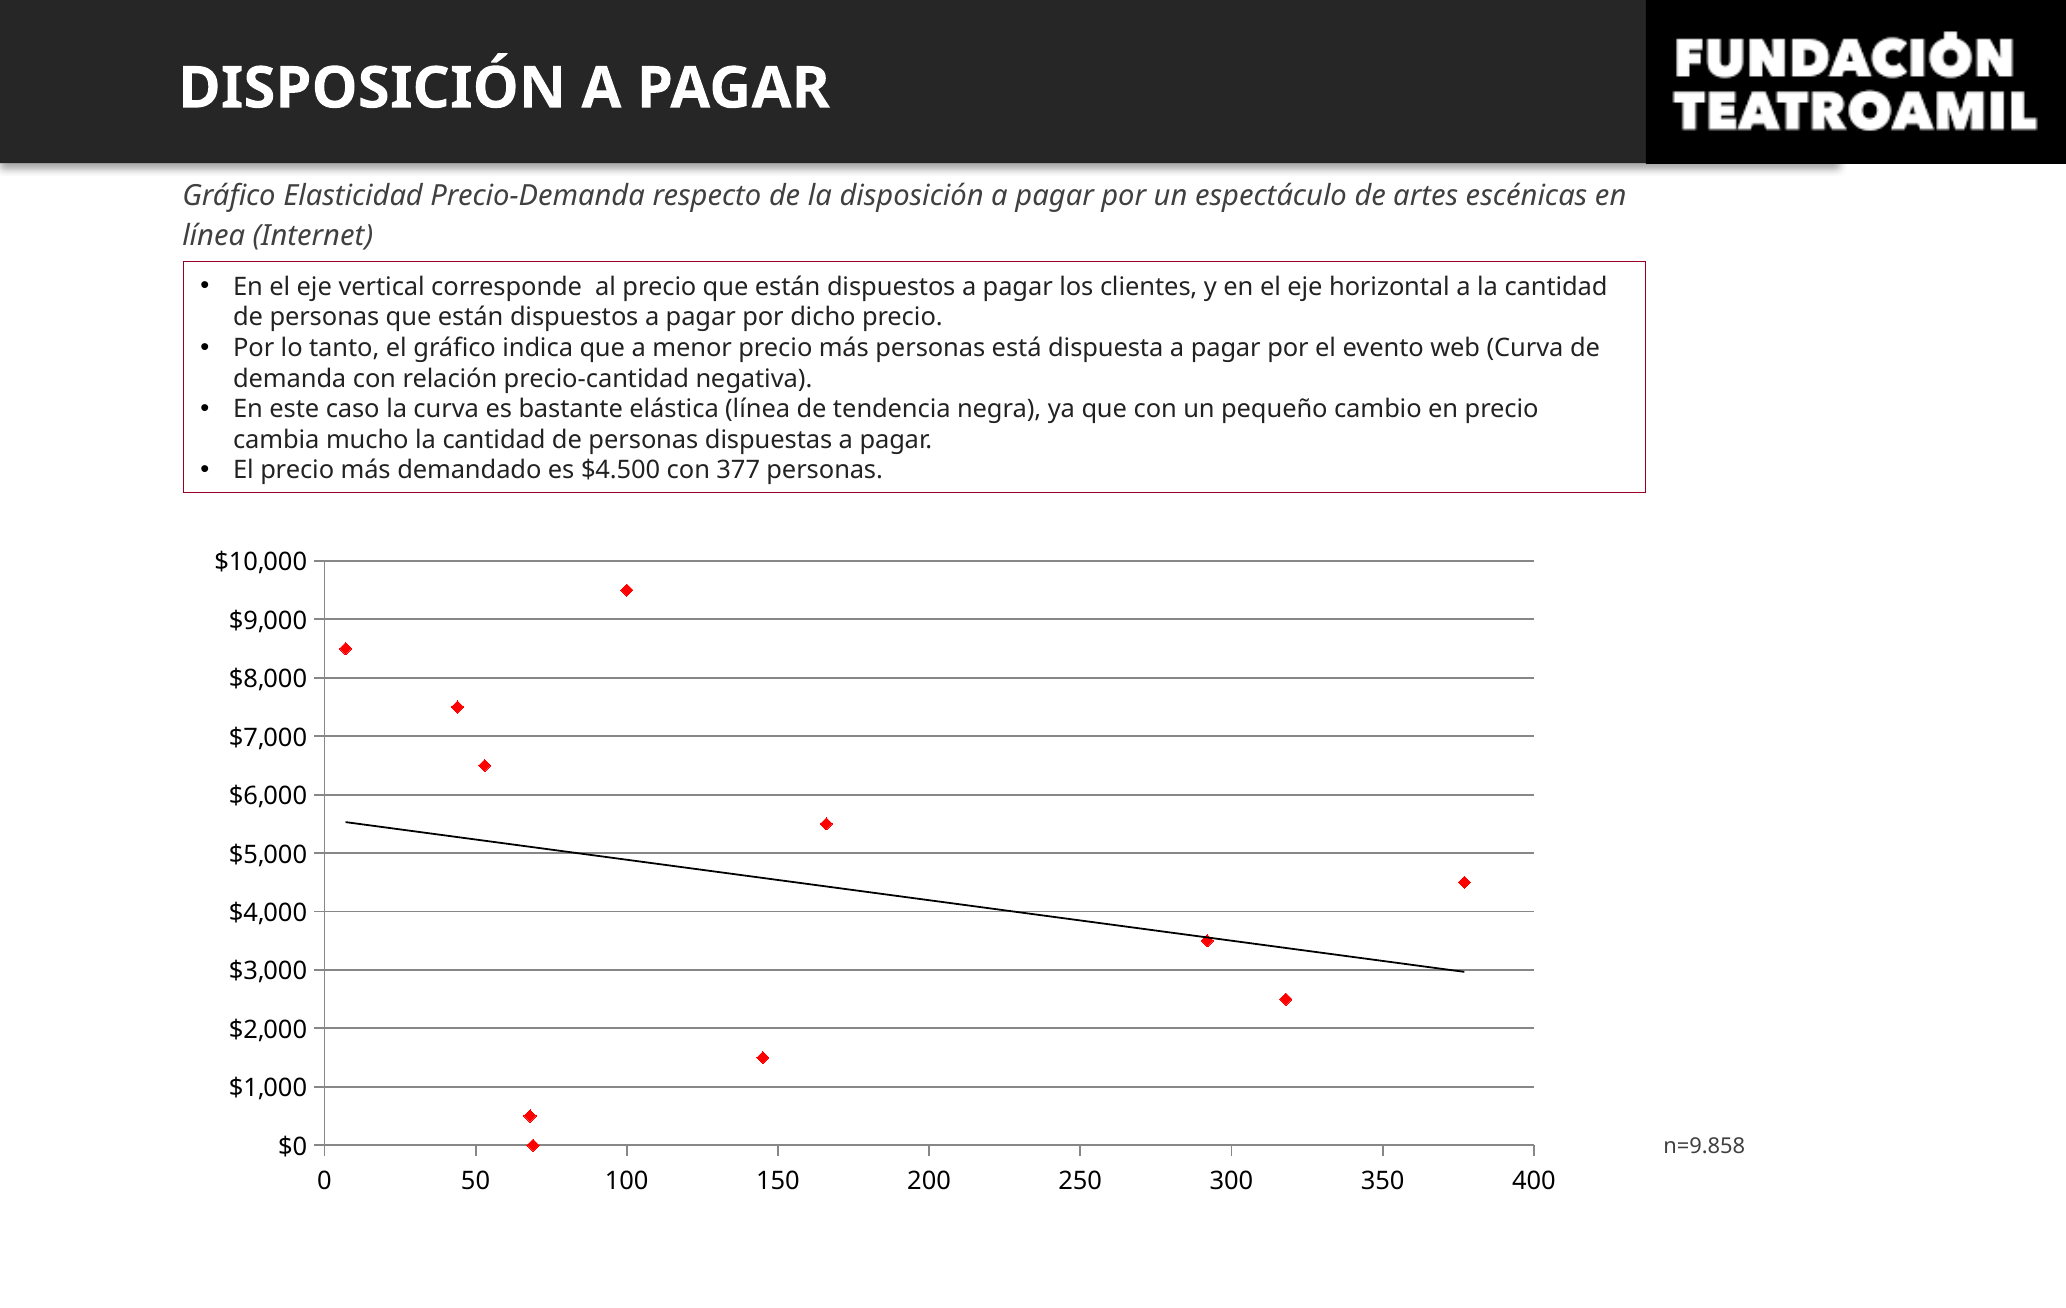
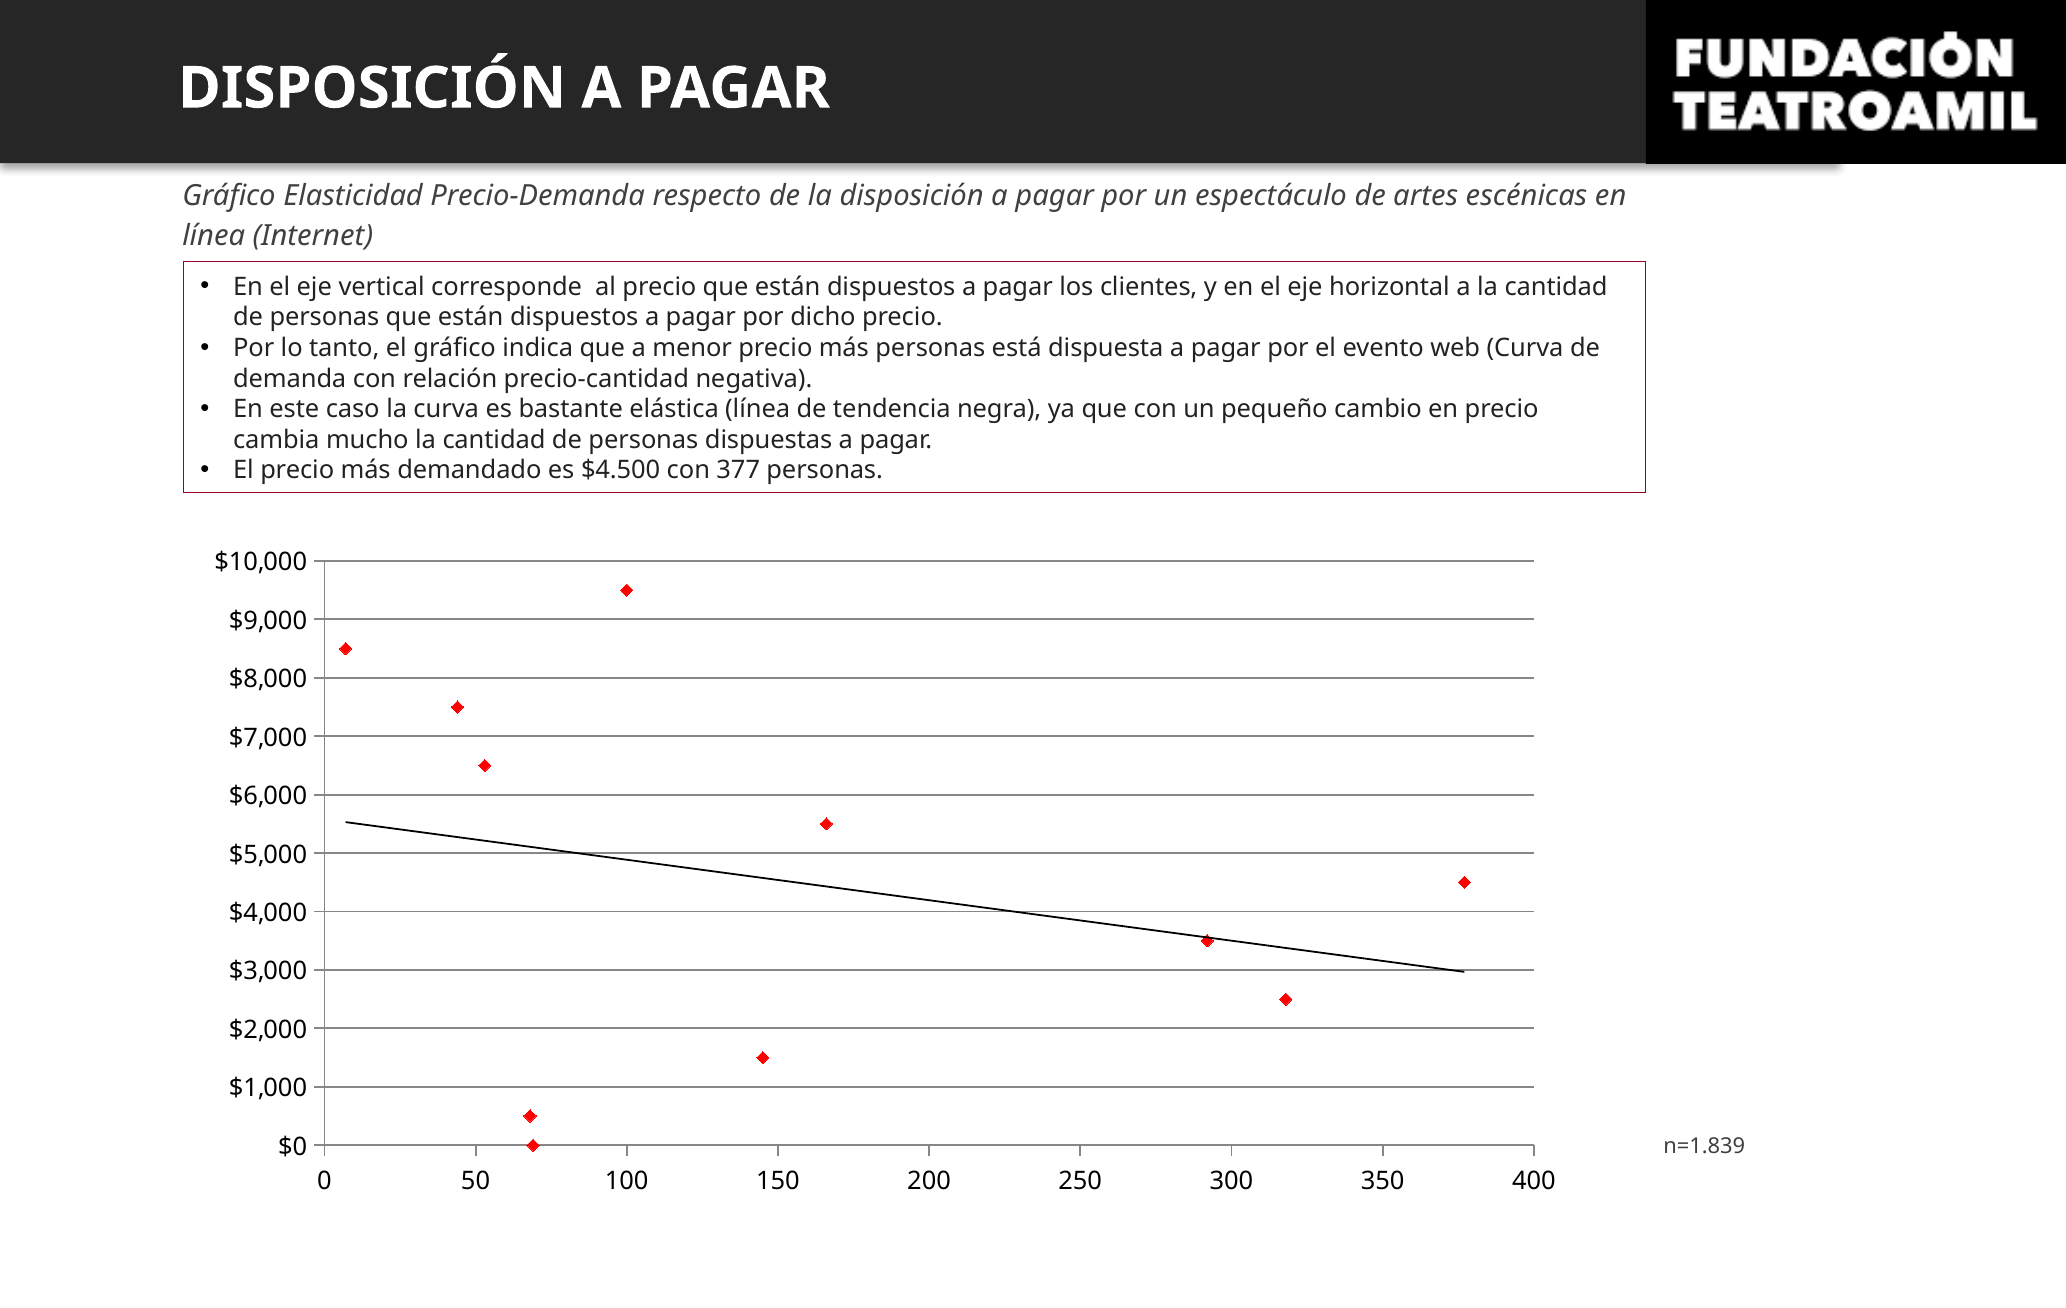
n=9.858: n=9.858 -> n=1.839
